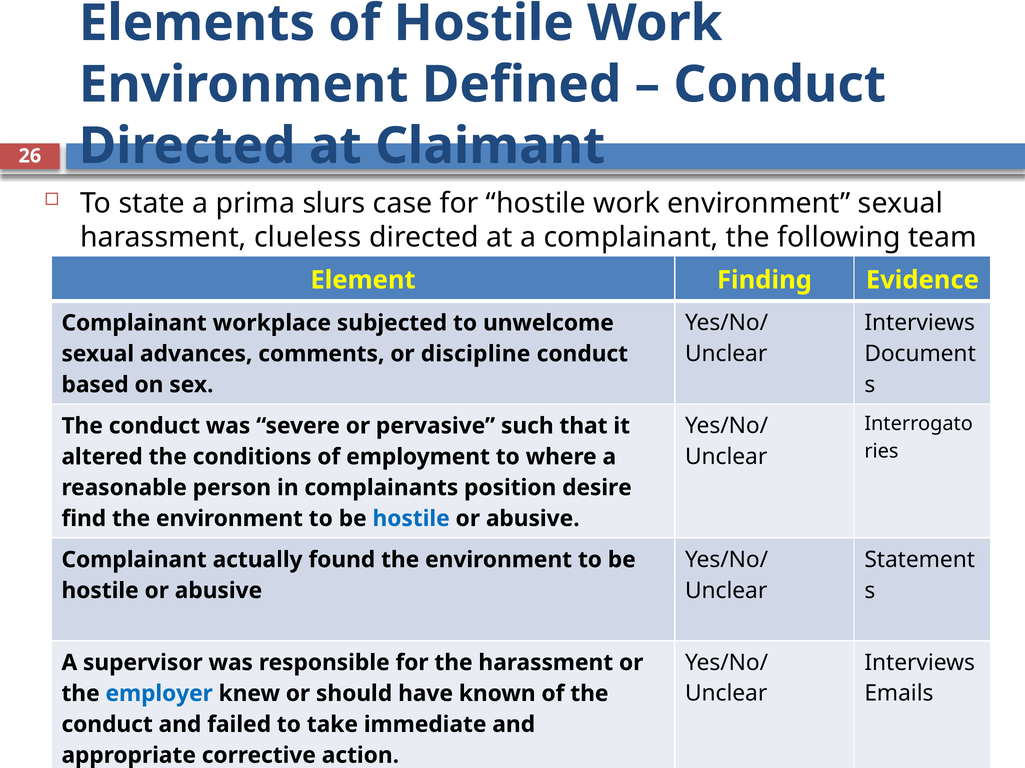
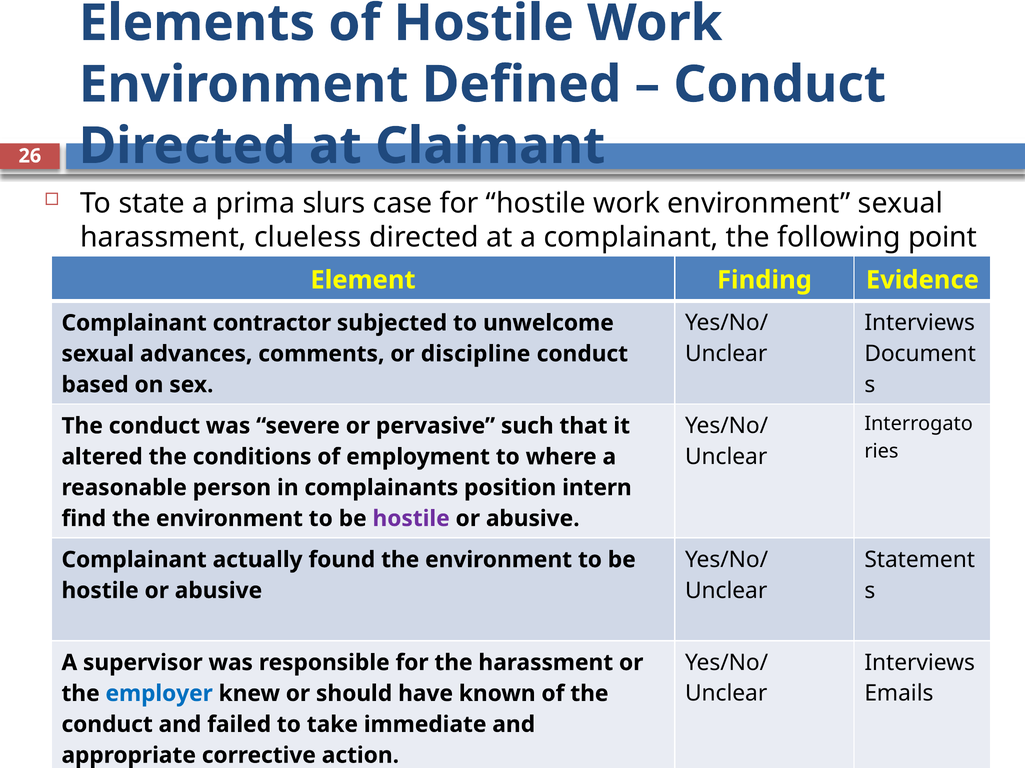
team: team -> point
workplace: workplace -> contractor
desire: desire -> intern
hostile at (411, 519) colour: blue -> purple
